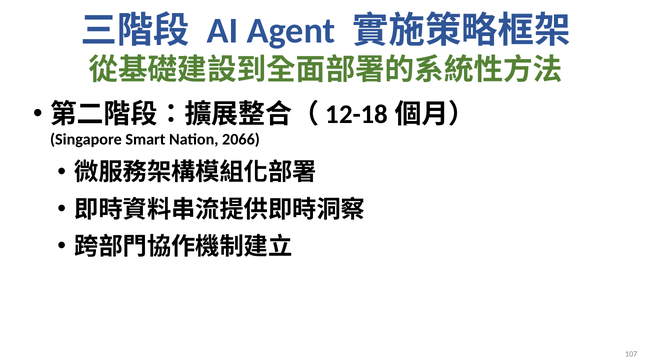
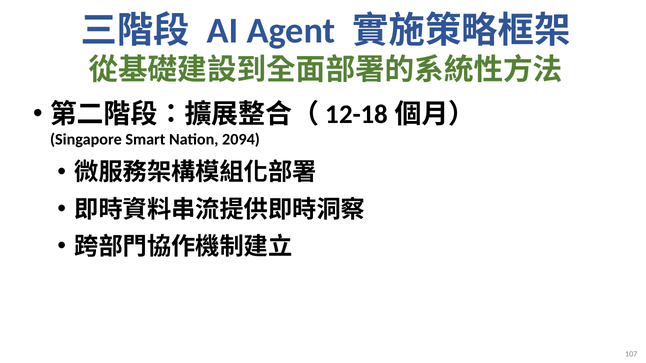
2066: 2066 -> 2094
